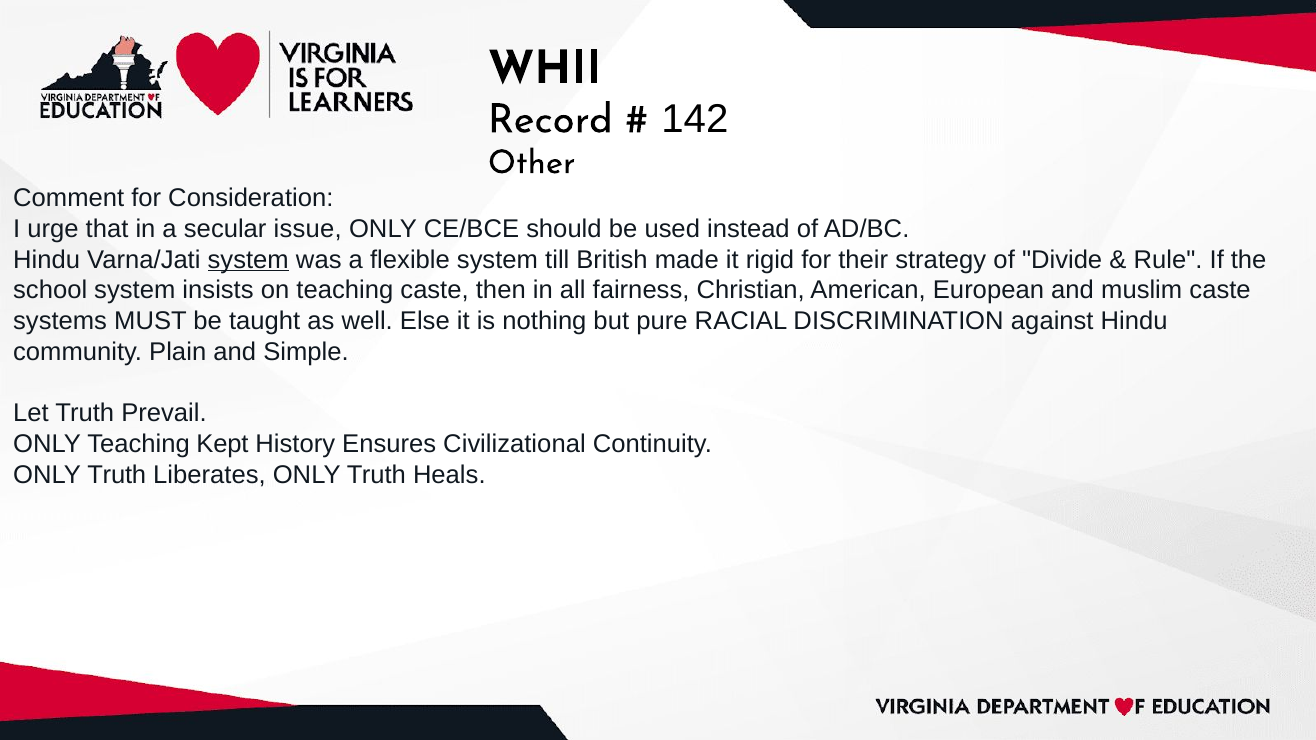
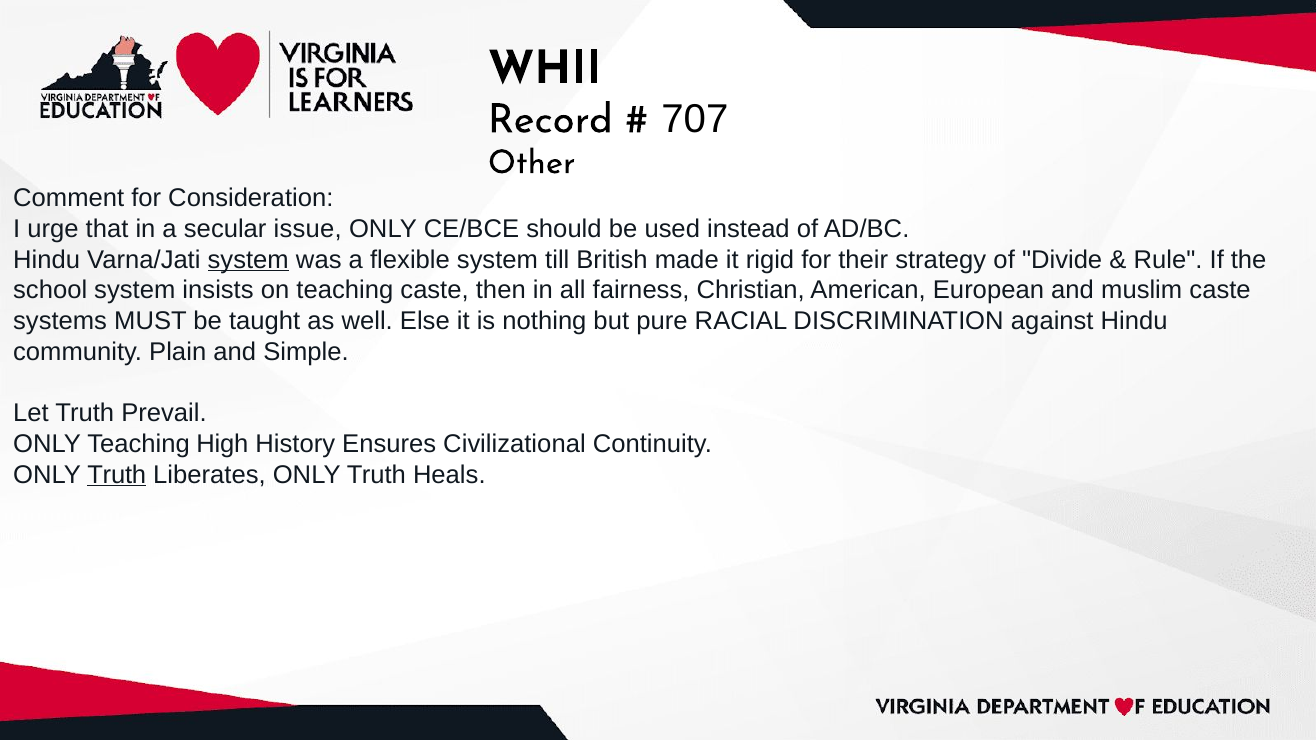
142: 142 -> 707
Kept: Kept -> High
Truth at (117, 475) underline: none -> present
